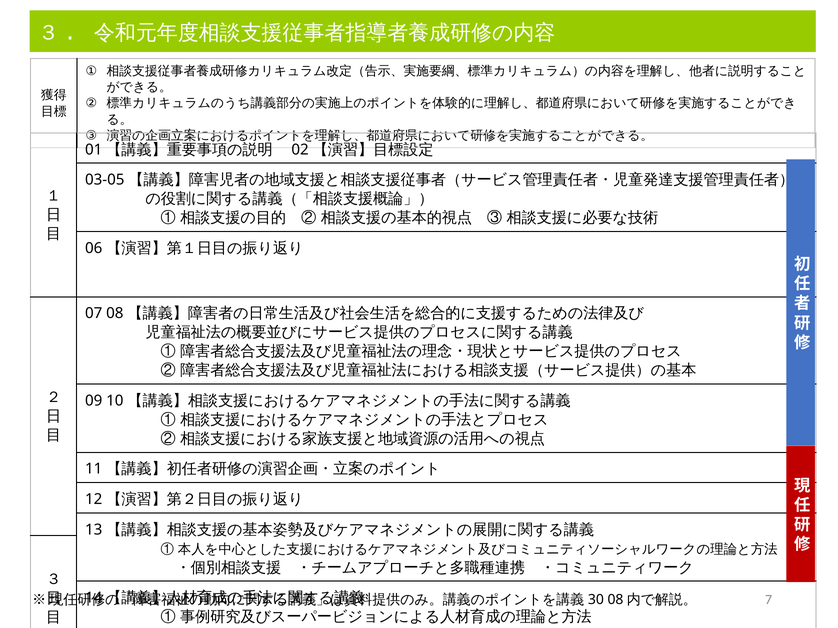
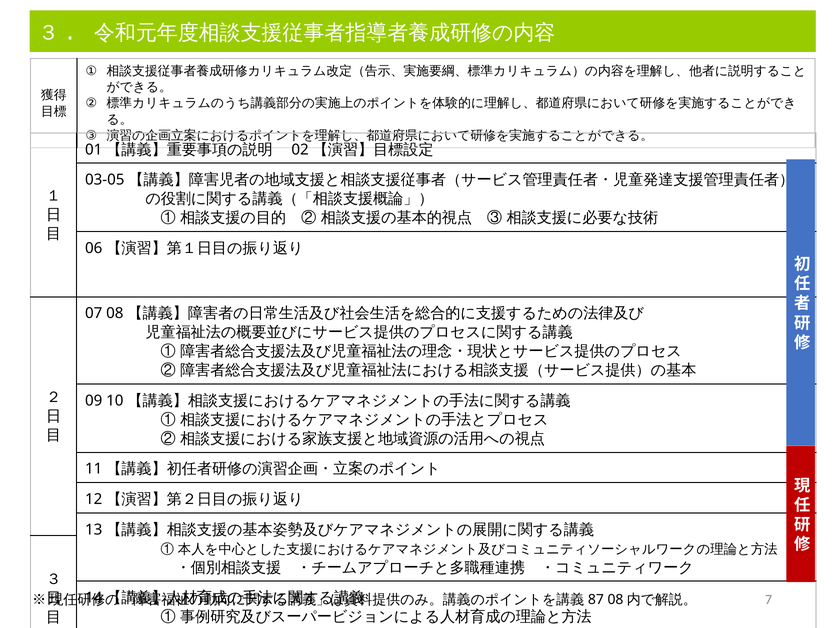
30: 30 -> 87
